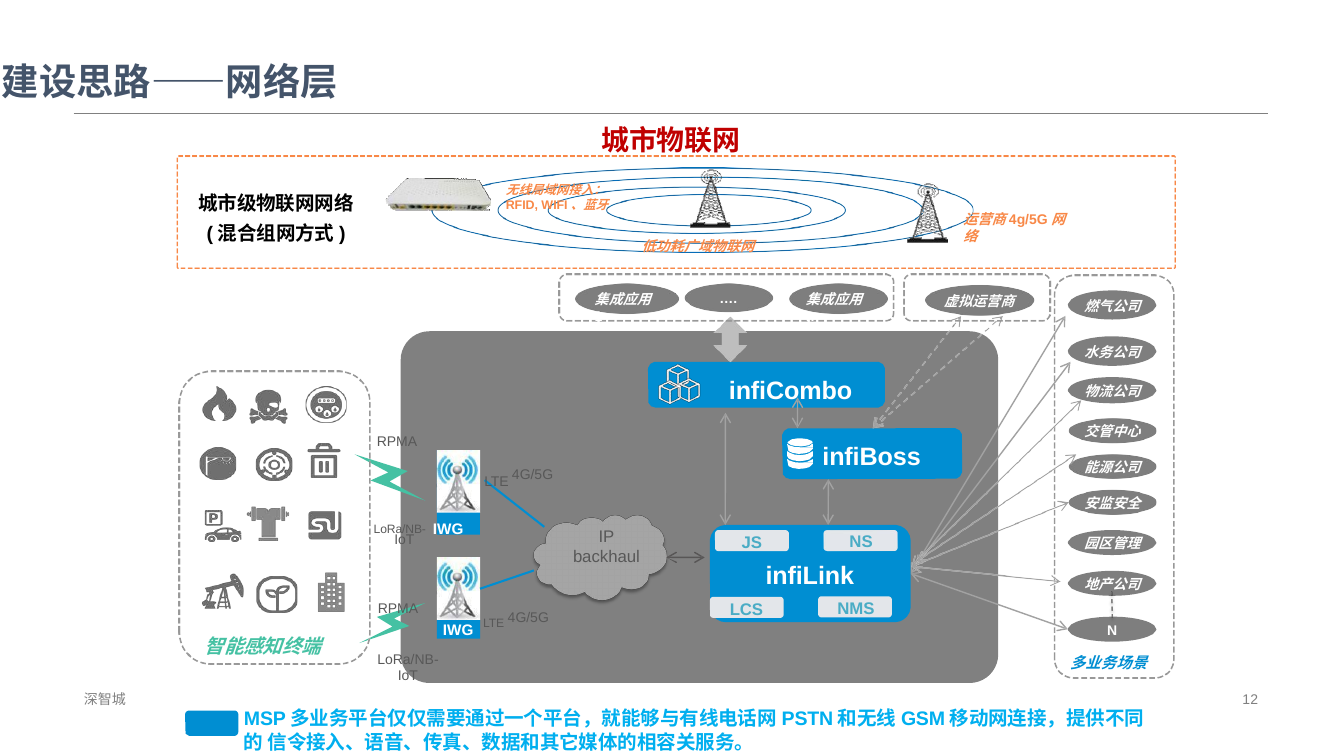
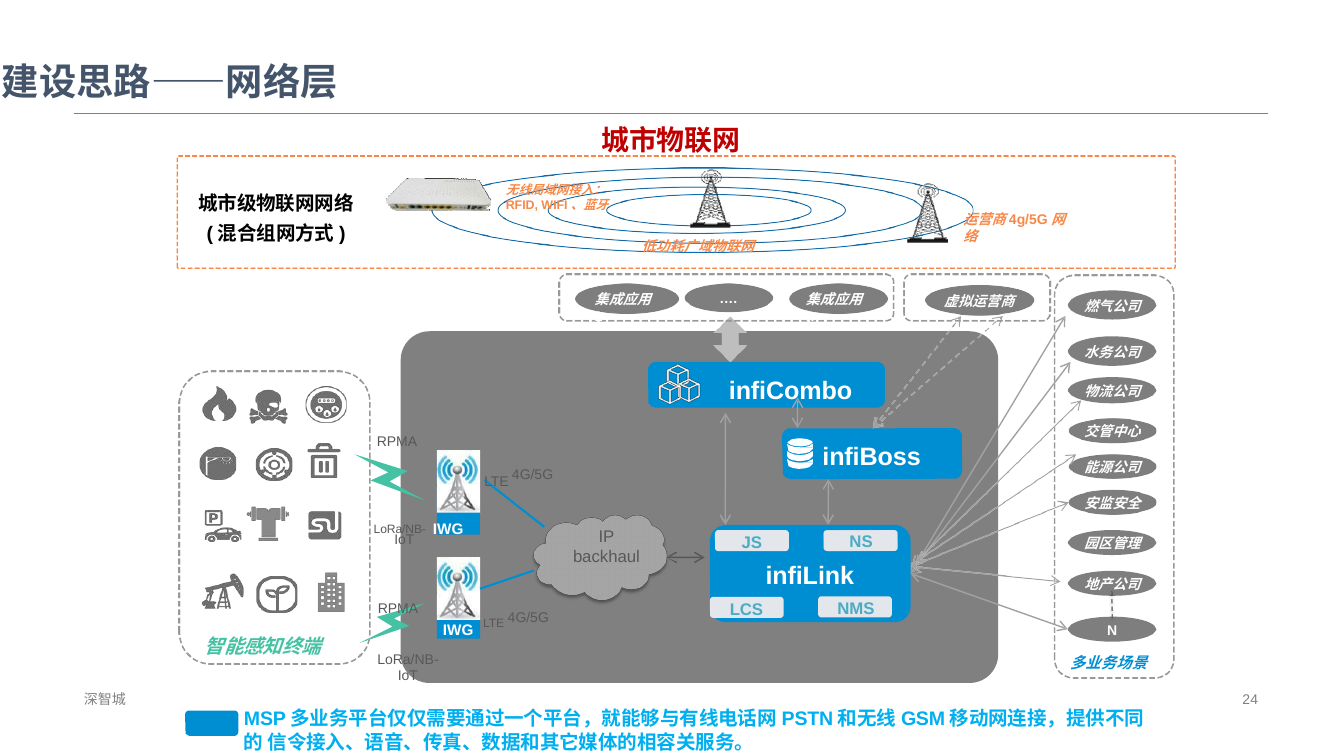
12: 12 -> 24
